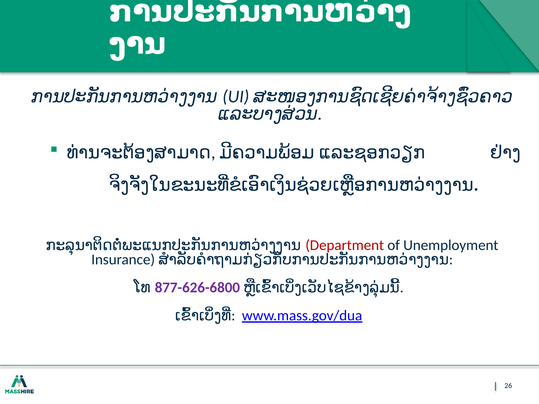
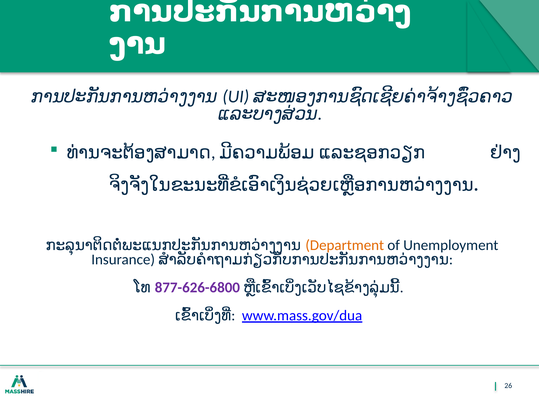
Department colour: red -> orange
